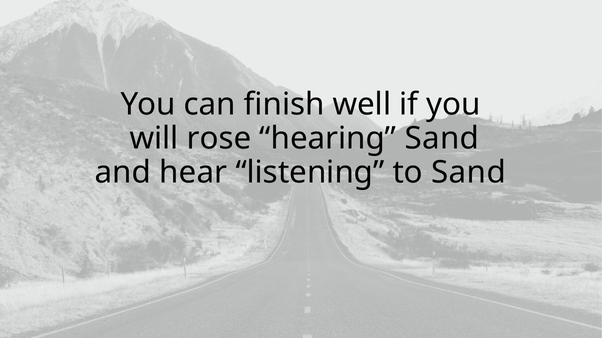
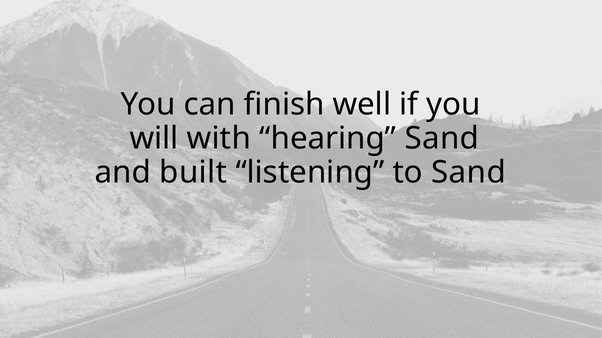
rose: rose -> with
hear: hear -> built
